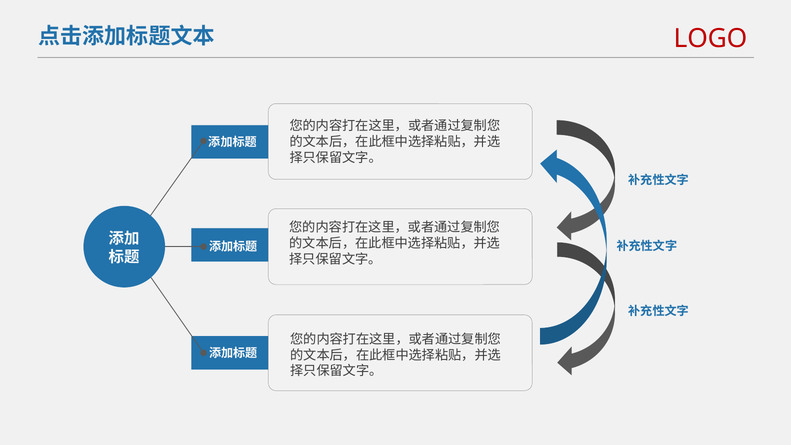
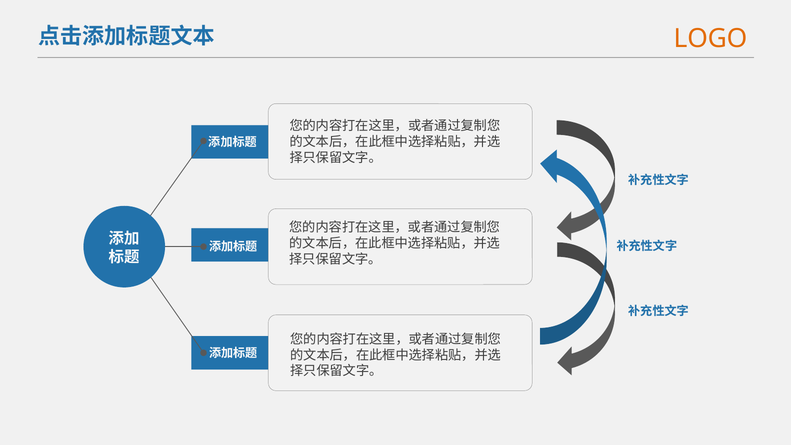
LOGO colour: red -> orange
